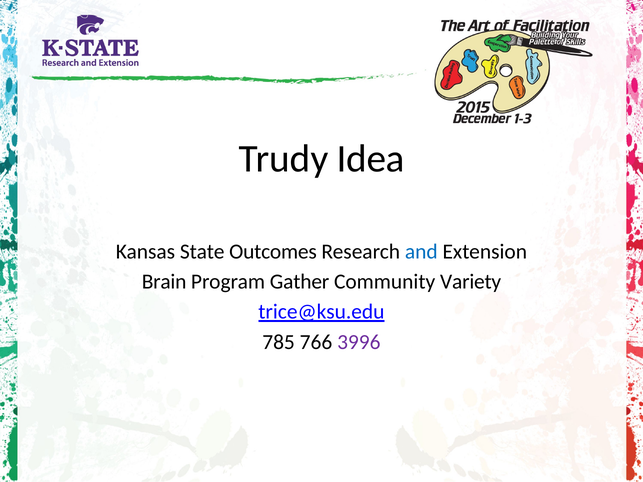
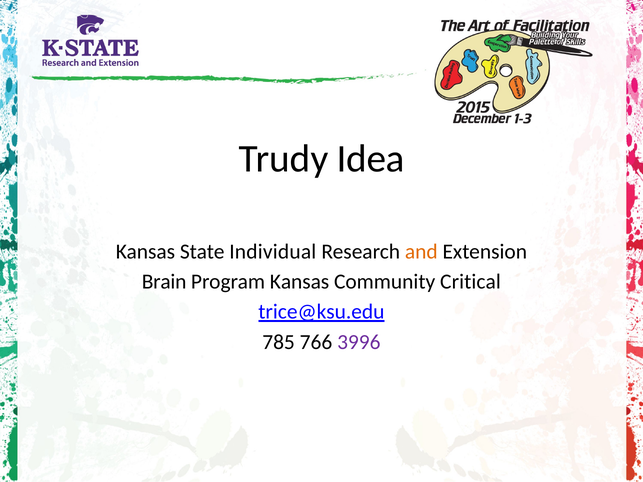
Outcomes: Outcomes -> Individual
and colour: blue -> orange
Program Gather: Gather -> Kansas
Variety: Variety -> Critical
